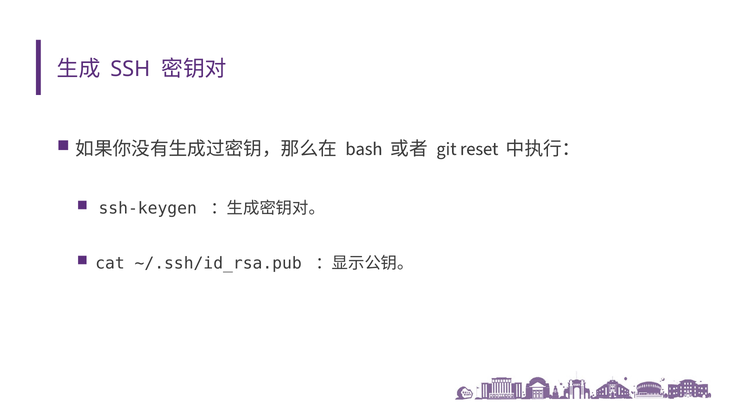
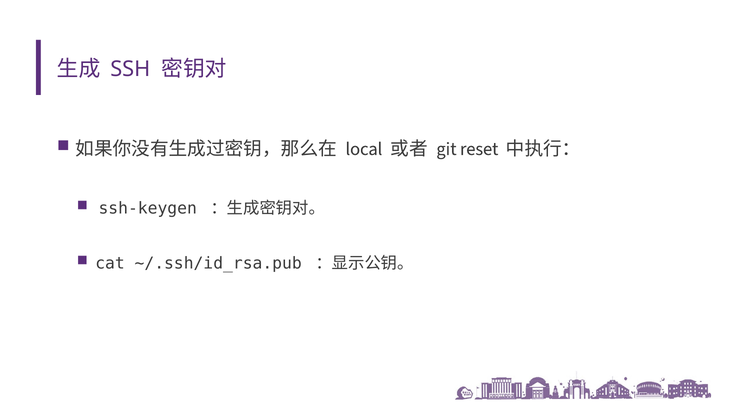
bash: bash -> local
